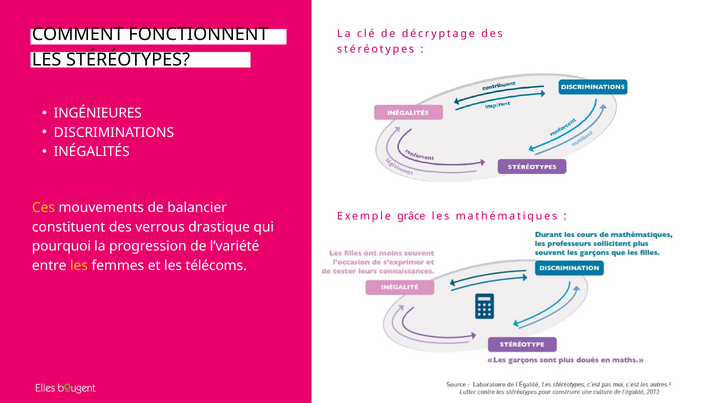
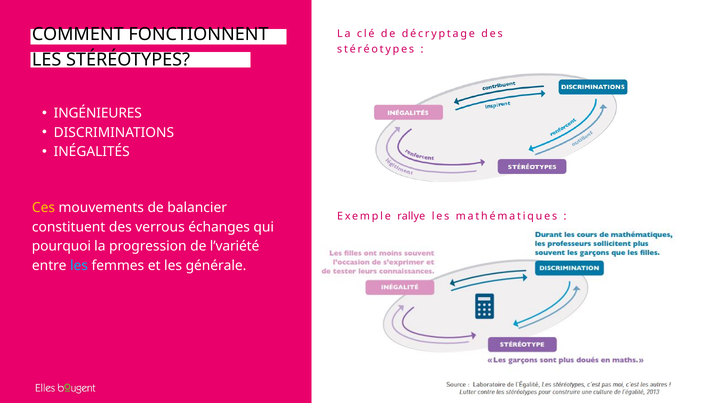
grâce: grâce -> rallye
drastique: drastique -> échanges
les at (79, 266) colour: yellow -> light blue
télécoms: télécoms -> générale
